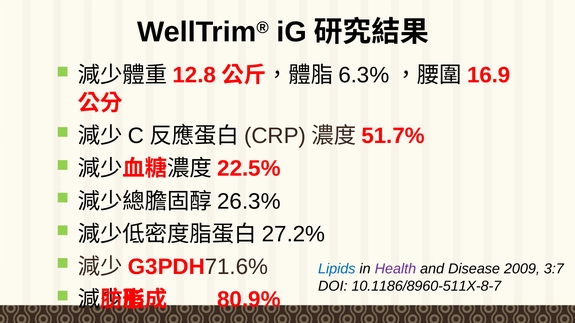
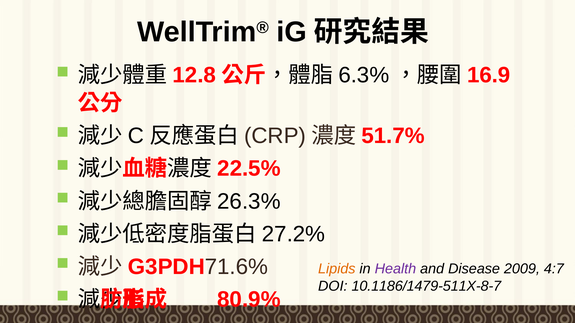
Lipids colour: blue -> orange
3:7: 3:7 -> 4:7
10.1186/8960-511X-8-7: 10.1186/8960-511X-8-7 -> 10.1186/1479-511X-8-7
